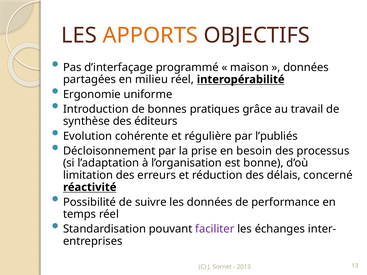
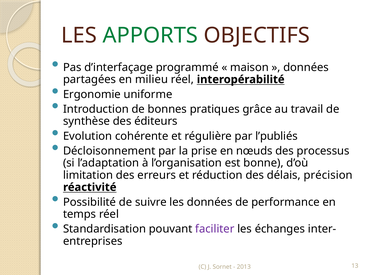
APPORTS colour: orange -> green
besoin: besoin -> nœuds
concerné: concerné -> précision
